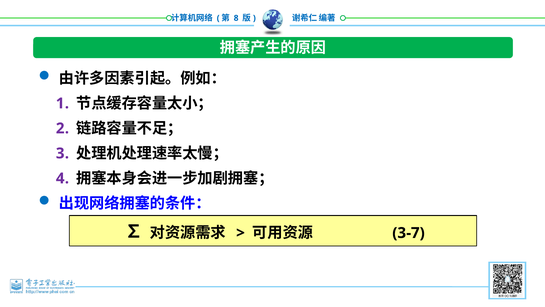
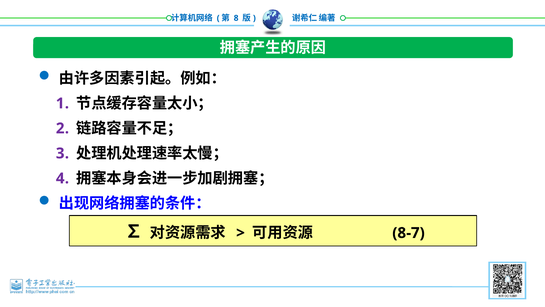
3-7: 3-7 -> 8-7
